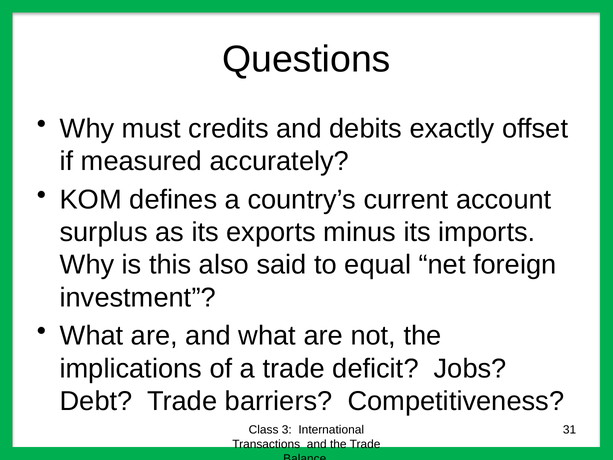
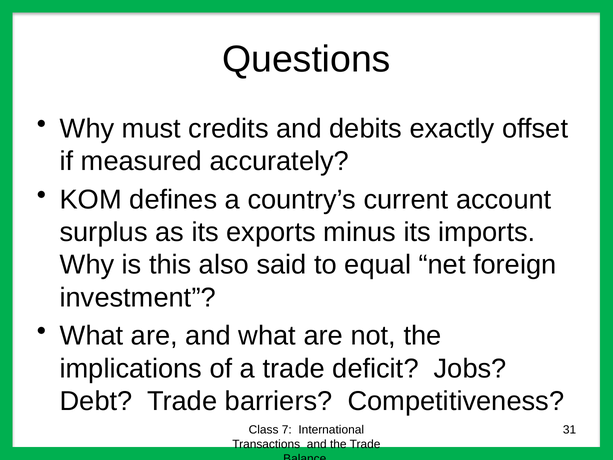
3: 3 -> 7
